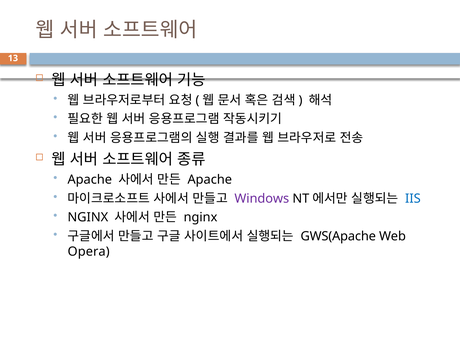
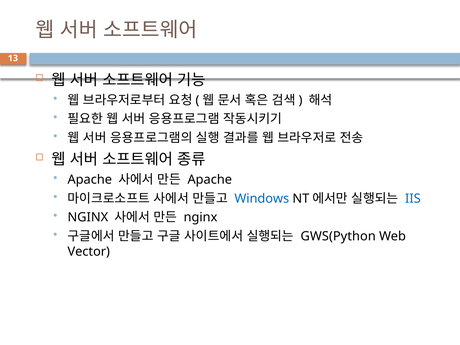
Windows colour: purple -> blue
GWS(Apache: GWS(Apache -> GWS(Python
Opera: Opera -> Vector
